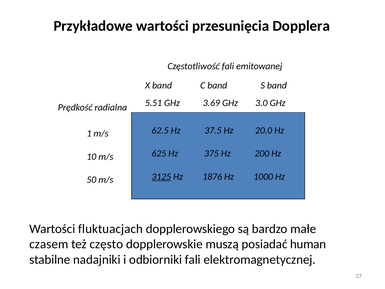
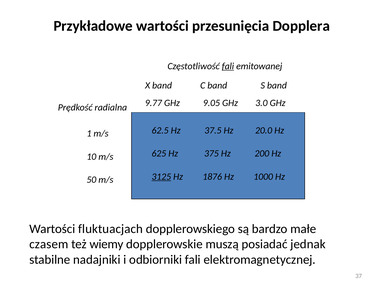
fali at (228, 66) underline: none -> present
5.51: 5.51 -> 9.77
3.69: 3.69 -> 9.05
często: często -> wiemy
human: human -> jednak
